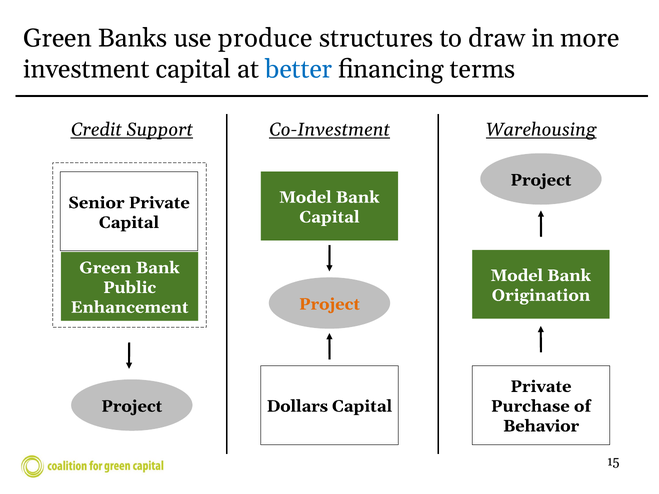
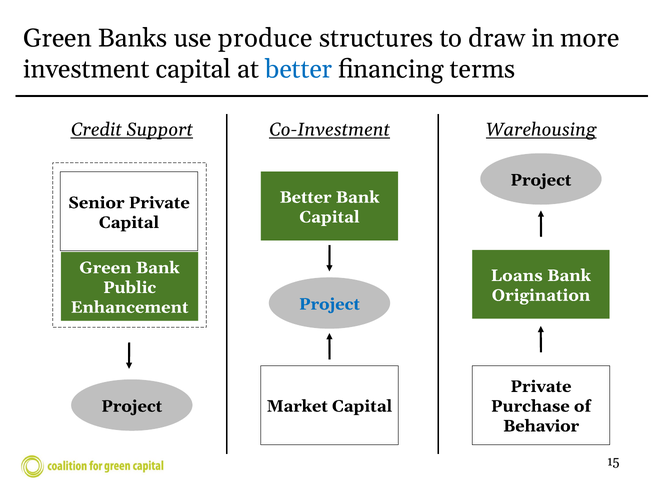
Model at (305, 197): Model -> Better
Model at (517, 276): Model -> Loans
Project at (329, 304) colour: orange -> blue
Dollars: Dollars -> Market
